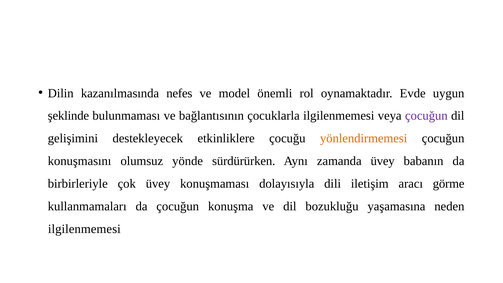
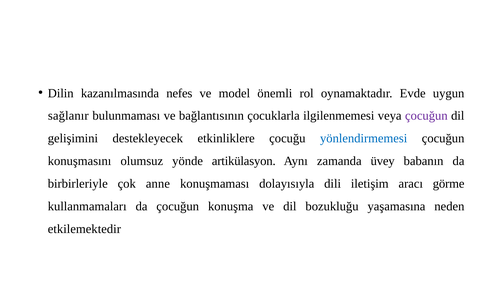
şeklinde: şeklinde -> sağlanır
yönlendirmemesi colour: orange -> blue
sürdürürken: sürdürürken -> artikülasyon
çok üvey: üvey -> anne
ilgilenmemesi at (84, 229): ilgilenmemesi -> etkilemektedir
